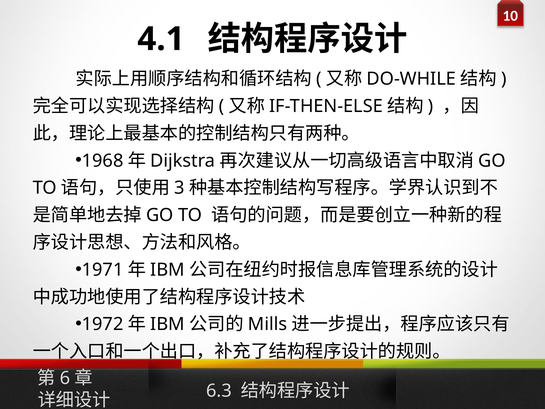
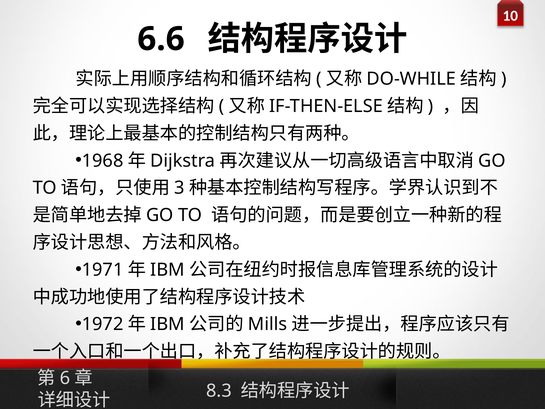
4.1: 4.1 -> 6.6
6.3: 6.3 -> 8.3
